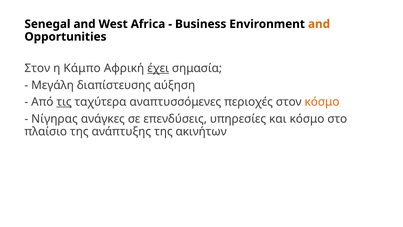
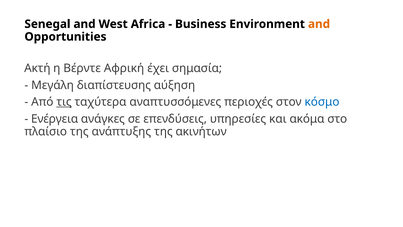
Στον at (37, 68): Στον -> Ακτή
Κάμπο: Κάμπο -> Βέρντε
έχει underline: present -> none
κόσμο at (322, 102) colour: orange -> blue
Νίγηρας: Νίγηρας -> Ενέργεια
και κόσμο: κόσμο -> ακόμα
